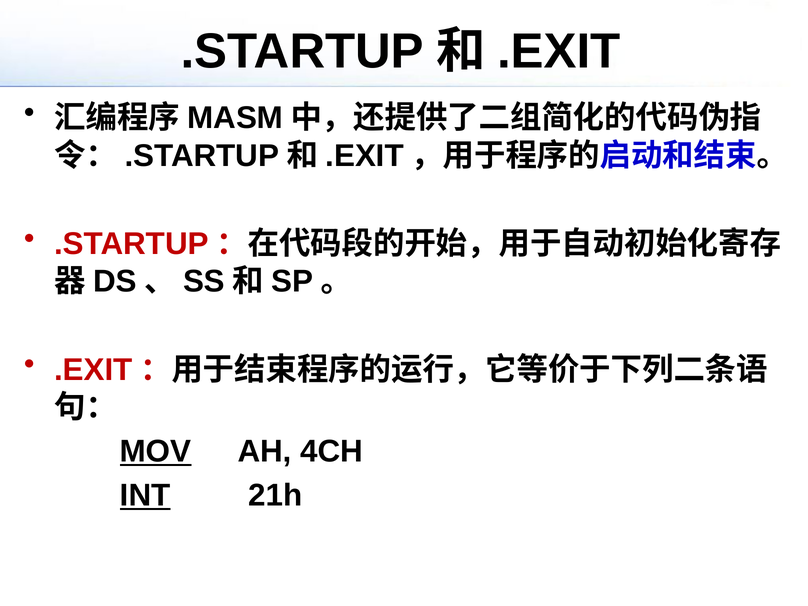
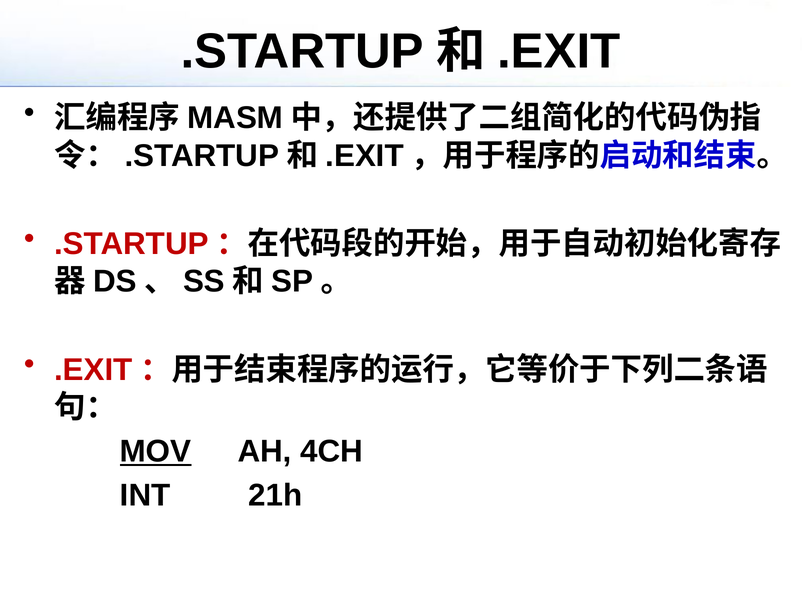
INT underline: present -> none
